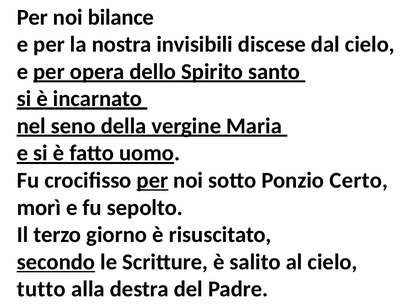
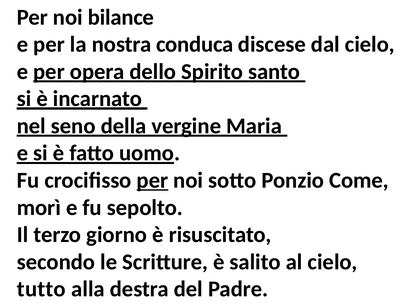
invisibili: invisibili -> conduca
Certo: Certo -> Come
secondo underline: present -> none
